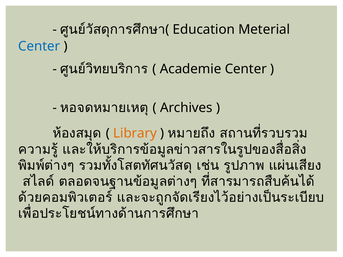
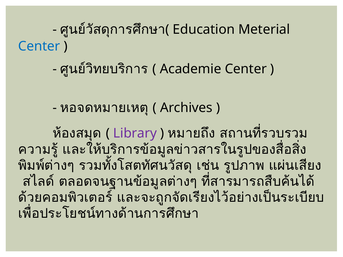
Library colour: orange -> purple
